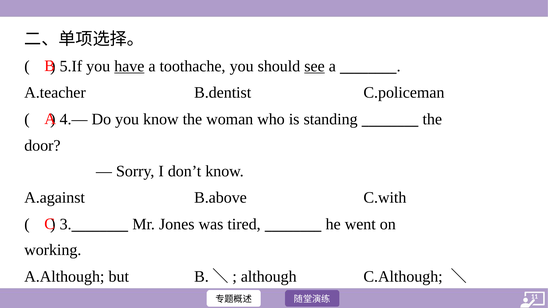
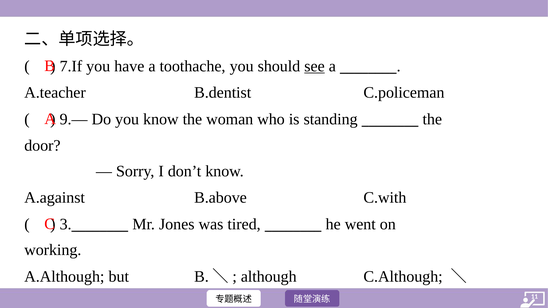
5.If: 5.If -> 7.If
have underline: present -> none
4.—: 4.— -> 9.—
